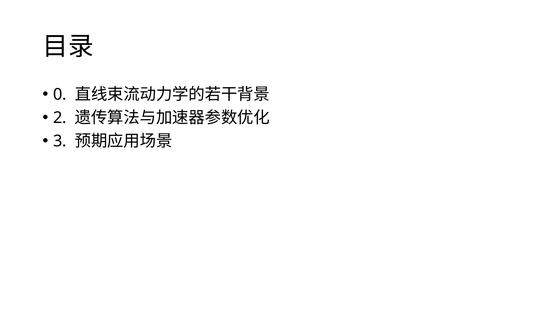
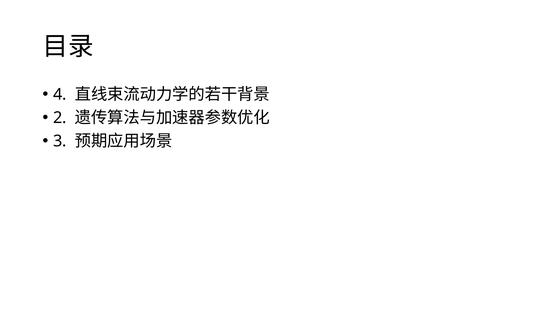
0: 0 -> 4
